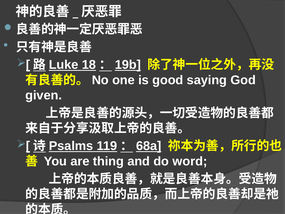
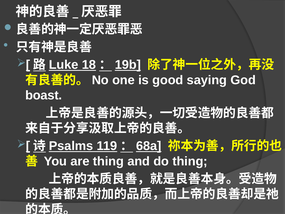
given: given -> boast
do word: word -> thing
